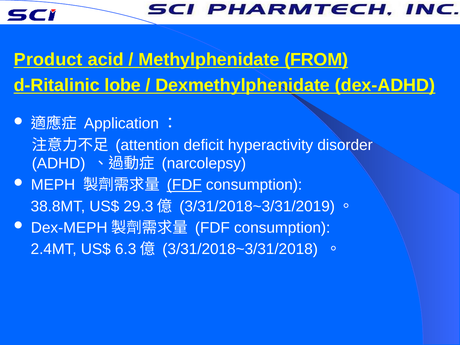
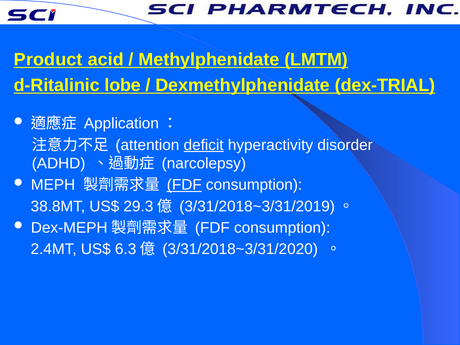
FROM: FROM -> LMTM
dex-ADHD: dex-ADHD -> dex-TRIAL
deficit underline: none -> present
3/31/2018~3/31/2018: 3/31/2018~3/31/2018 -> 3/31/2018~3/31/2020
